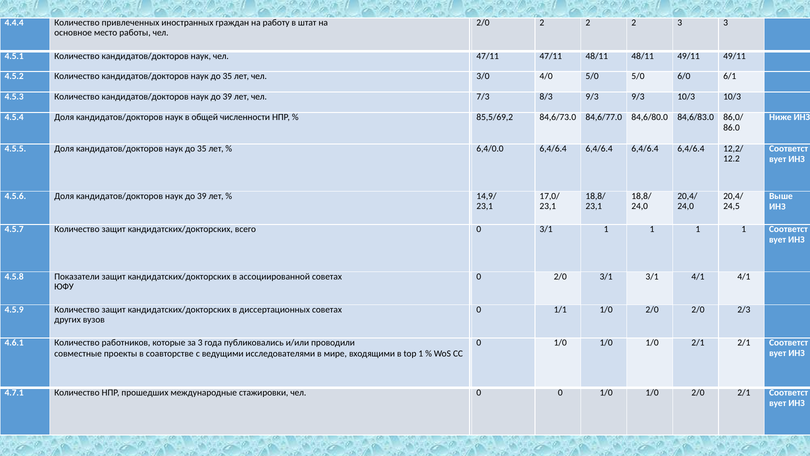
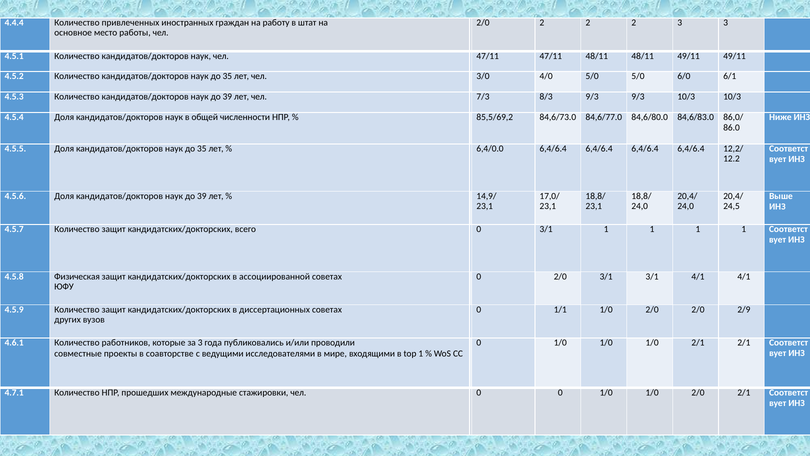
Показатели: Показатели -> Физическая
2/3: 2/3 -> 2/9
